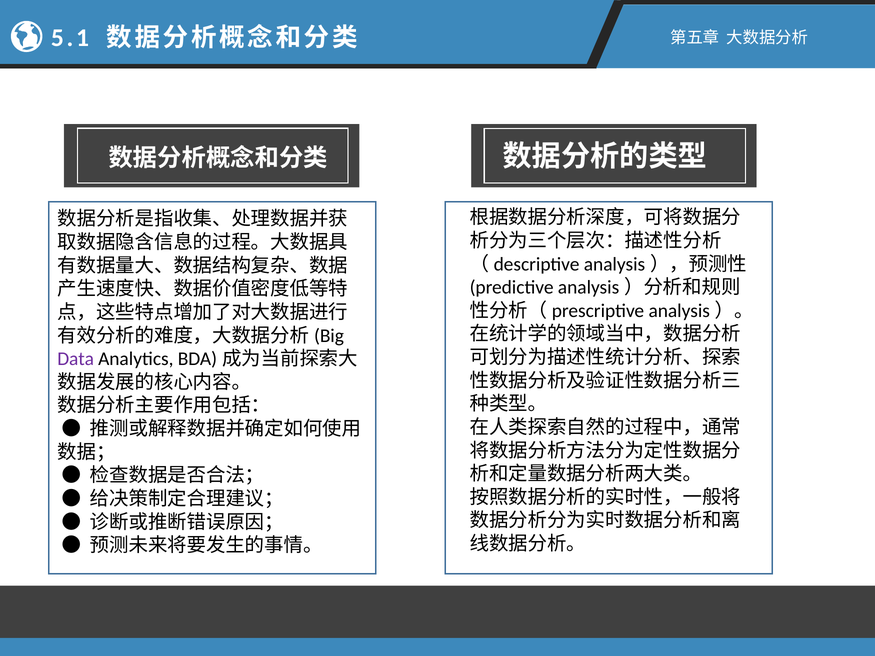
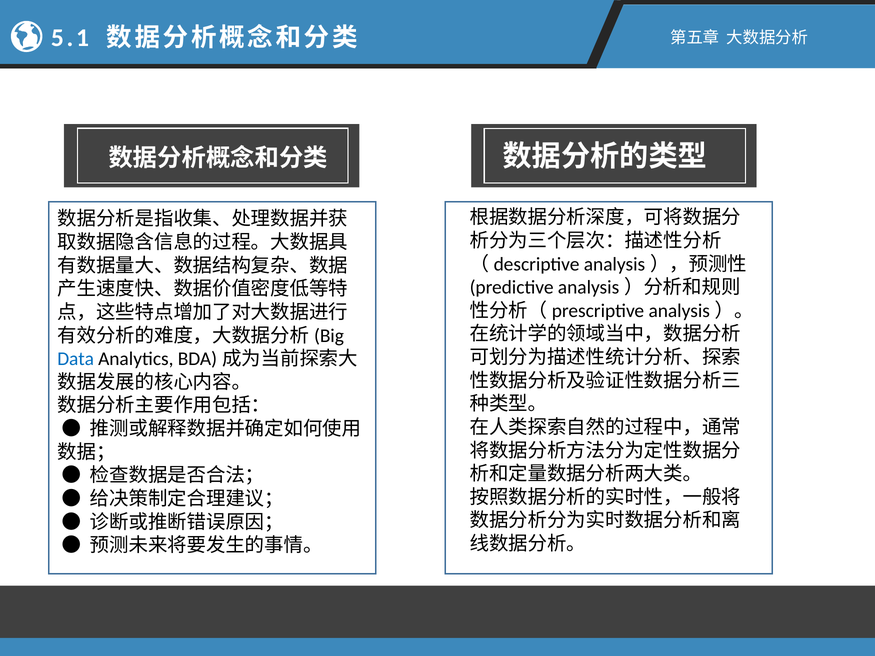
Data colour: purple -> blue
